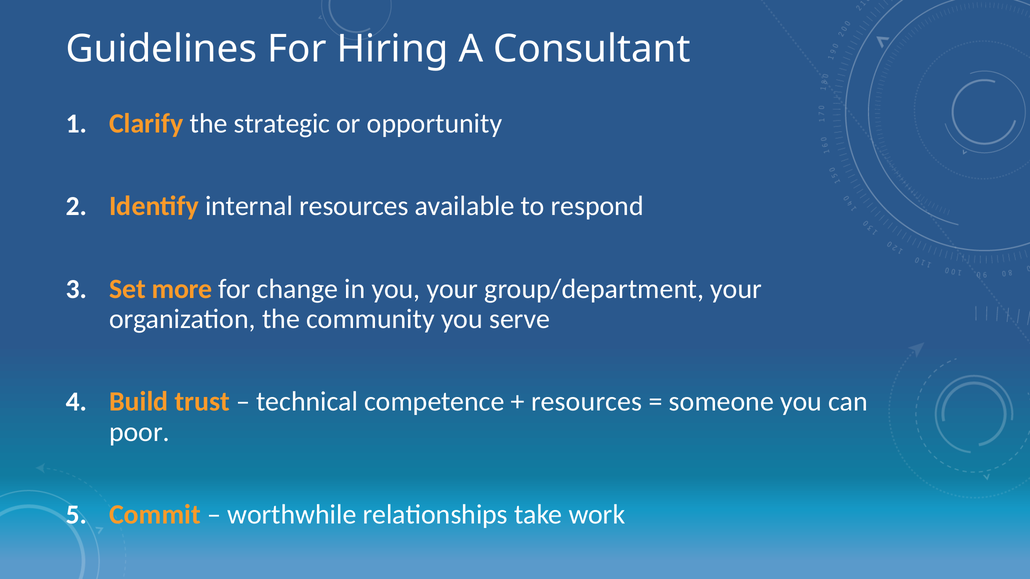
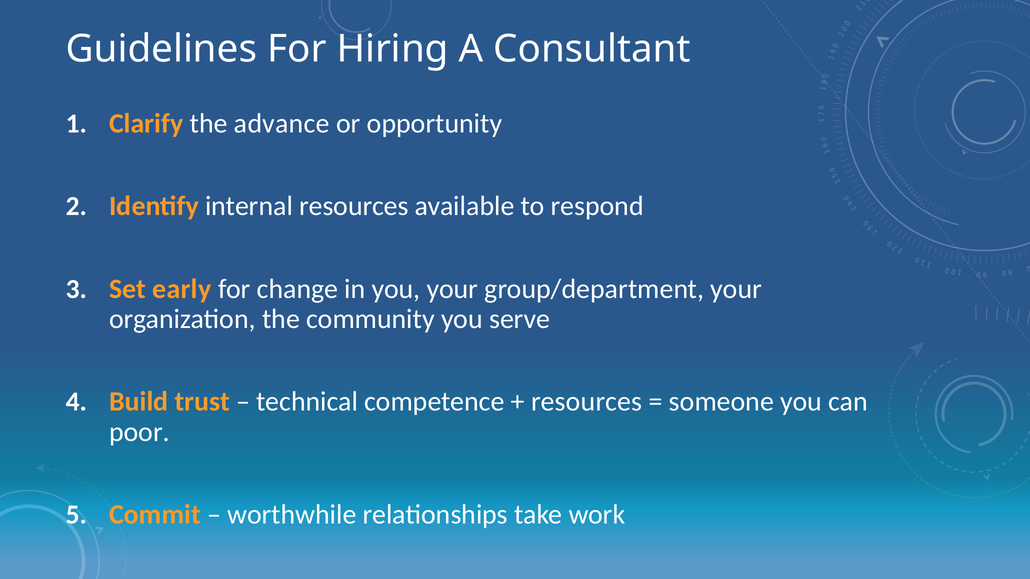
strategic: strategic -> advance
more: more -> early
